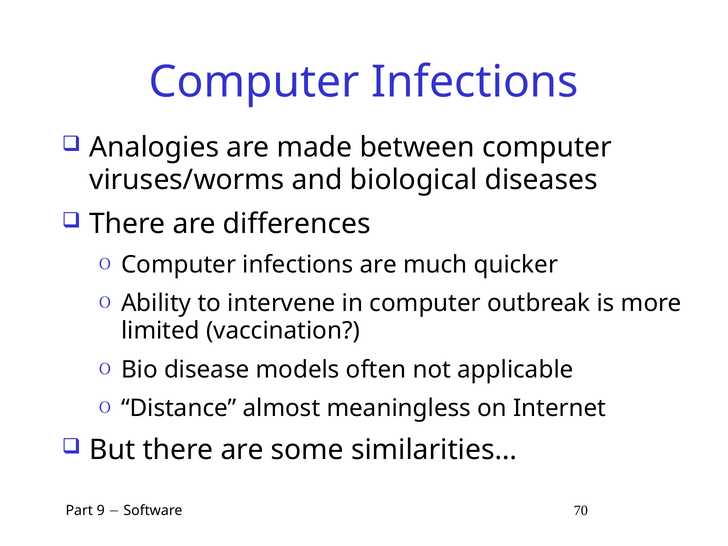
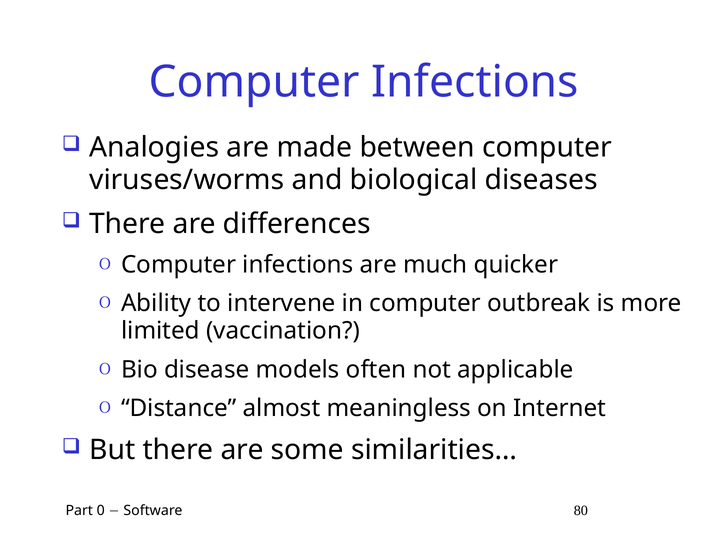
9: 9 -> 0
70: 70 -> 80
